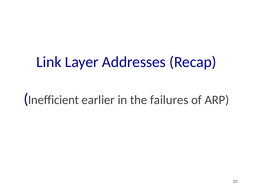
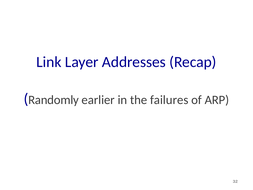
Inefficient: Inefficient -> Randomly
